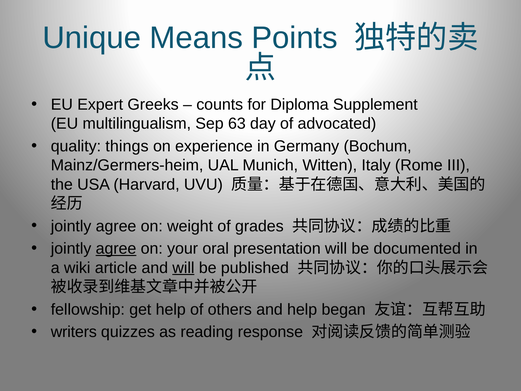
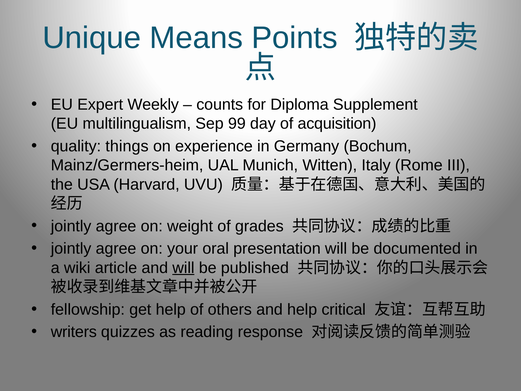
Greeks: Greeks -> Weekly
63: 63 -> 99
advocated: advocated -> acquisition
agree at (116, 249) underline: present -> none
began: began -> critical
